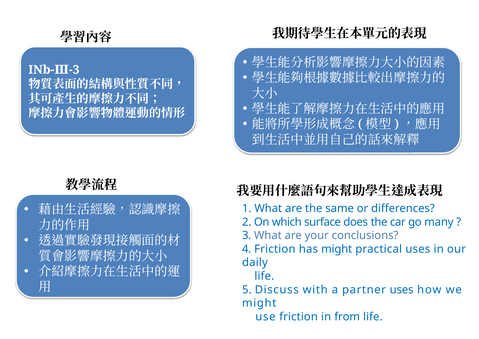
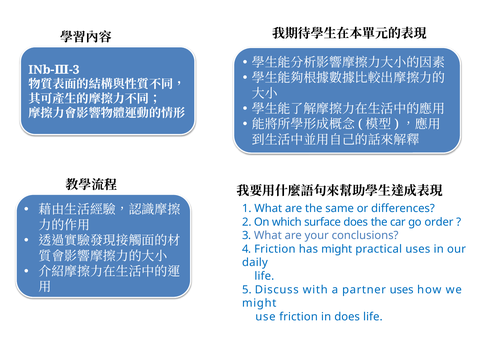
many: many -> order
in from: from -> does
